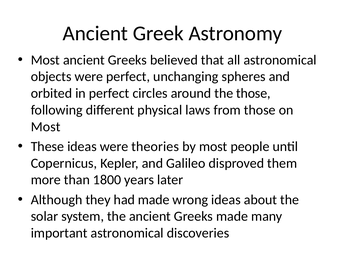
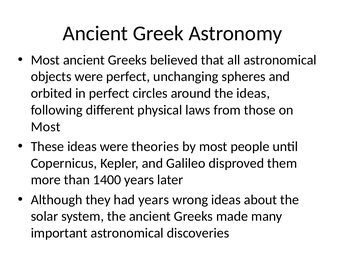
the those: those -> ideas
1800: 1800 -> 1400
had made: made -> years
